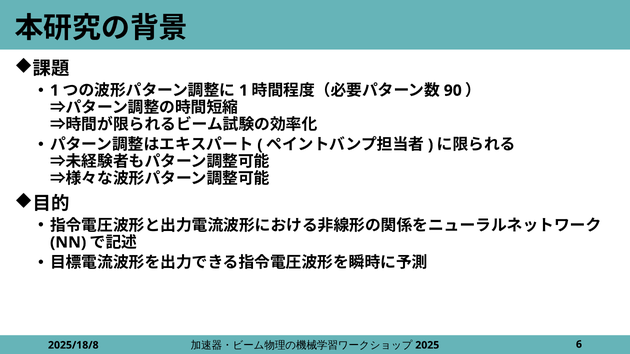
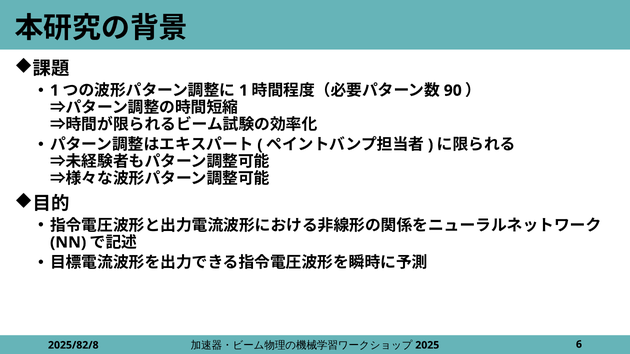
2025/18/8: 2025/18/8 -> 2025/82/8
